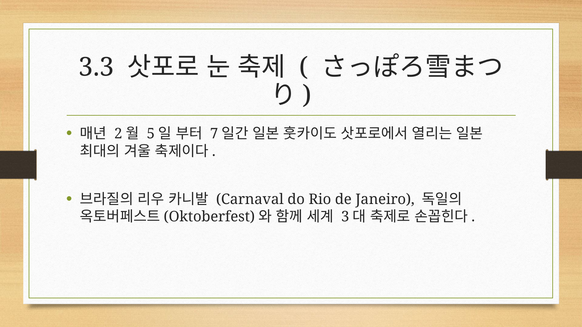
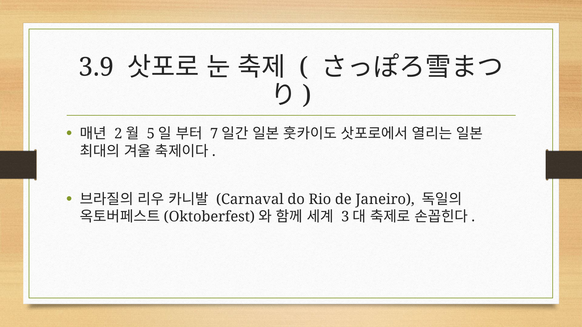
3.3: 3.3 -> 3.9
